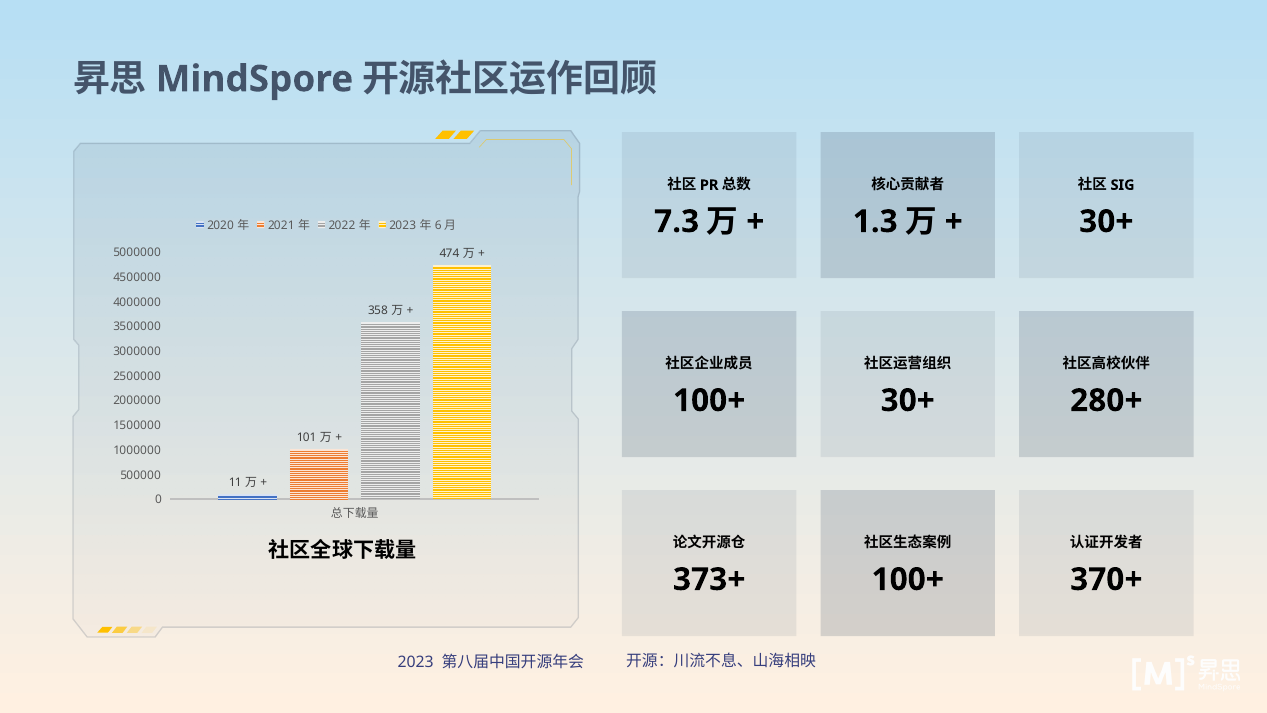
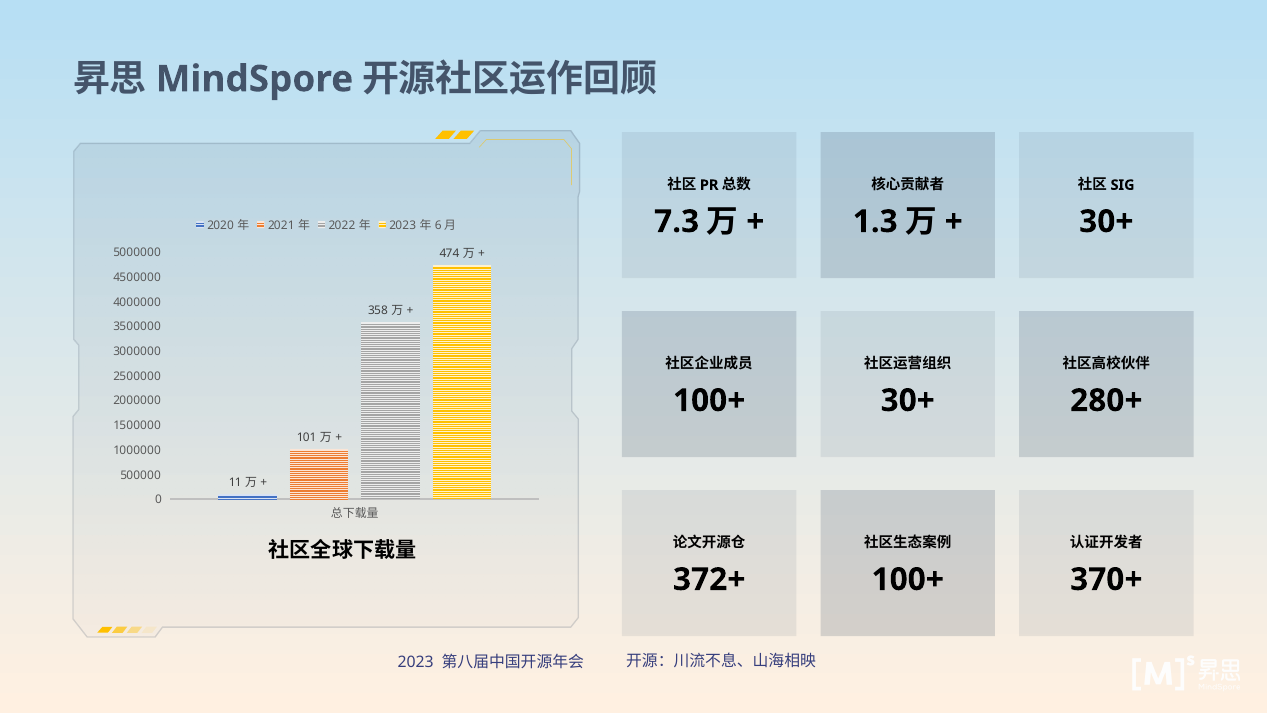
373+: 373+ -> 372+
